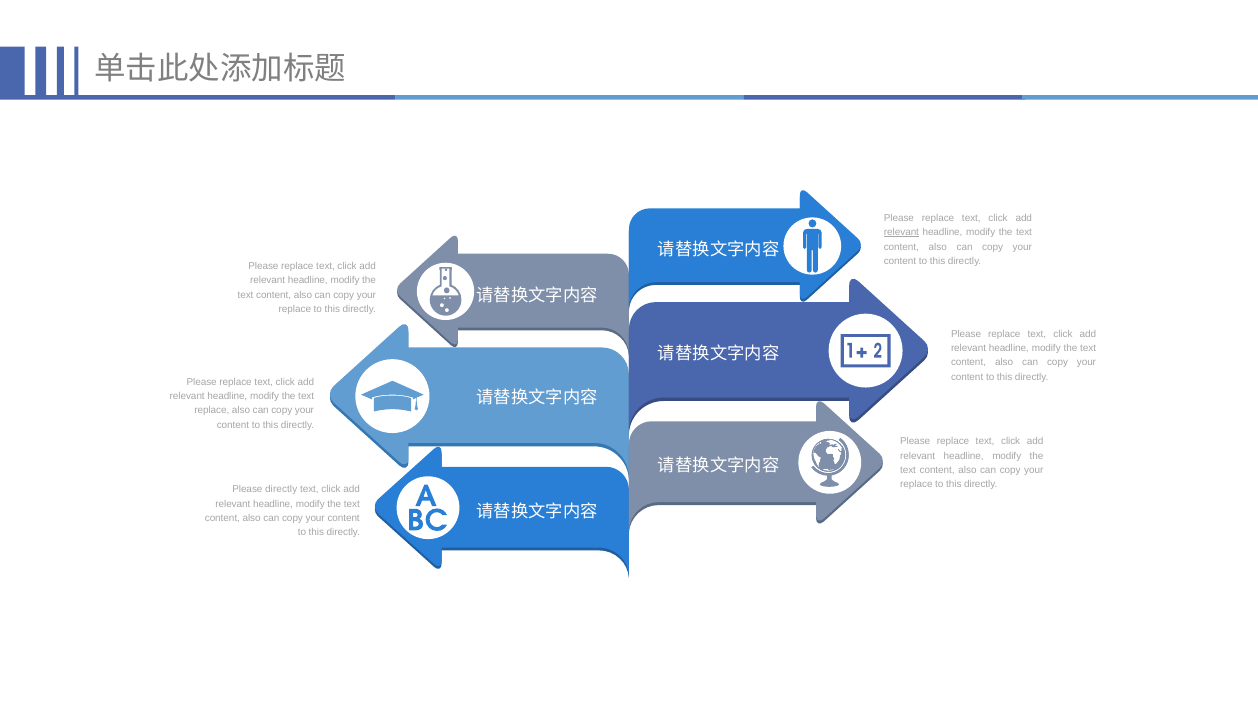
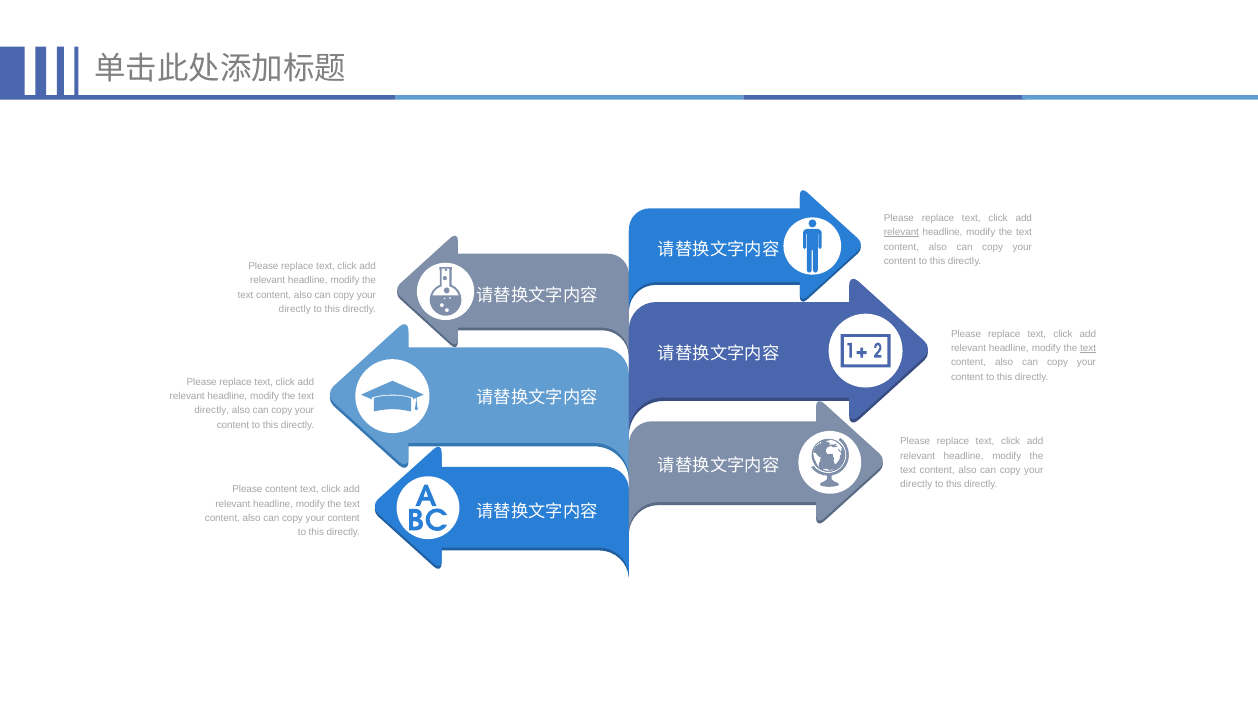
replace at (295, 309): replace -> directly
text at (1088, 349) underline: none -> present
replace at (212, 411): replace -> directly
replace at (916, 485): replace -> directly
Please directly: directly -> content
